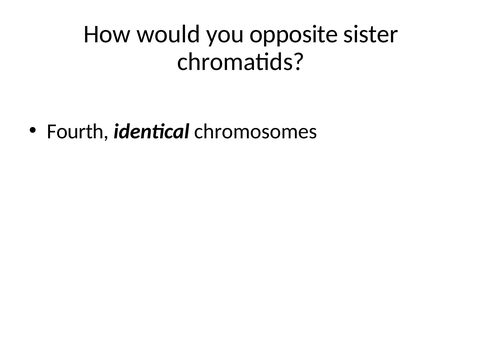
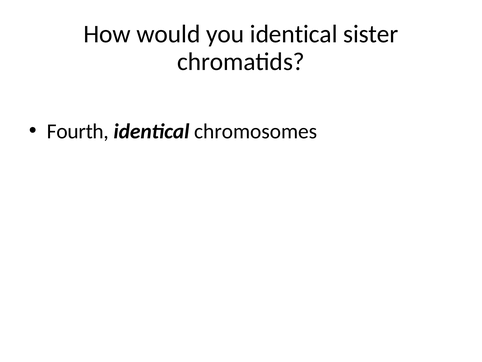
you opposite: opposite -> identical
